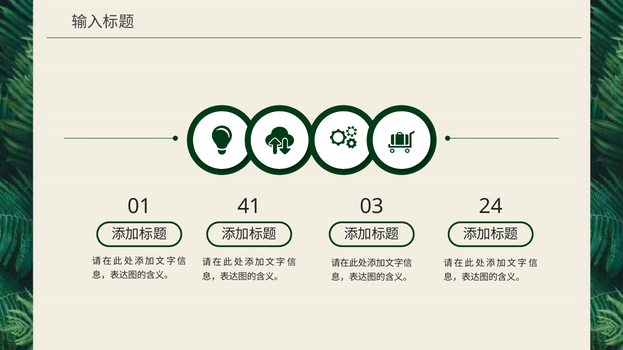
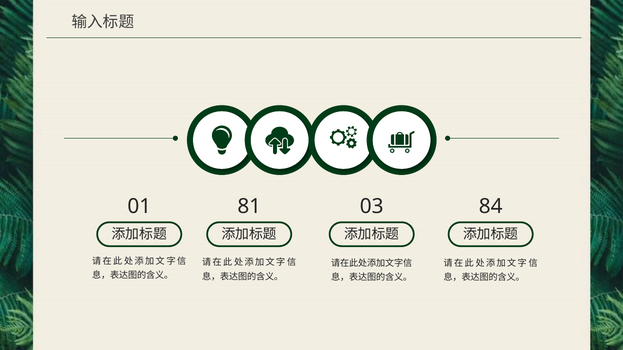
41: 41 -> 81
24: 24 -> 84
